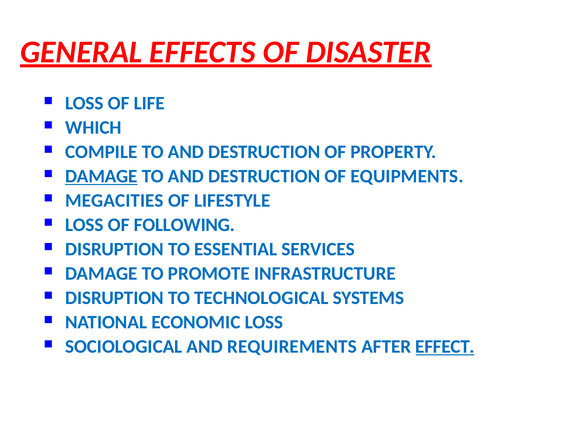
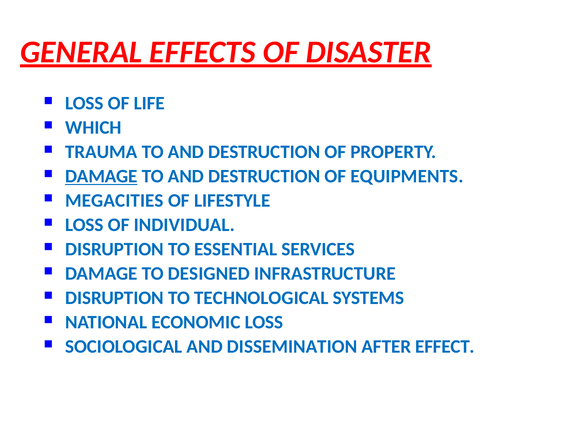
COMPILE: COMPILE -> TRAUMA
FOLLOWING: FOLLOWING -> INDIVIDUAL
PROMOTE: PROMOTE -> DESIGNED
REQUIREMENTS: REQUIREMENTS -> DISSEMINATION
EFFECT underline: present -> none
